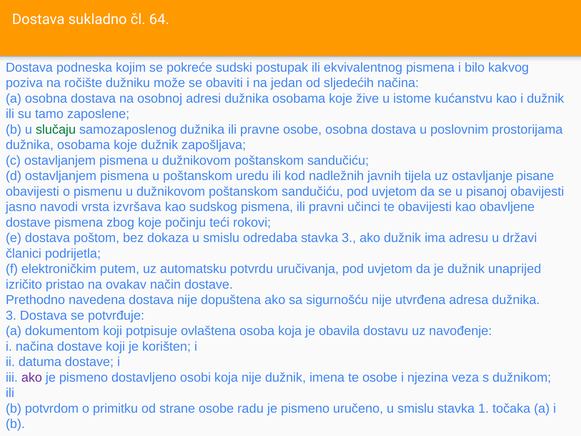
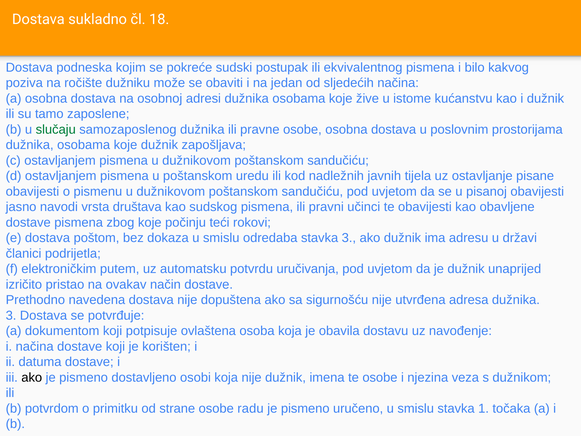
64: 64 -> 18
izvršava: izvršava -> društava
ako at (32, 377) colour: purple -> black
